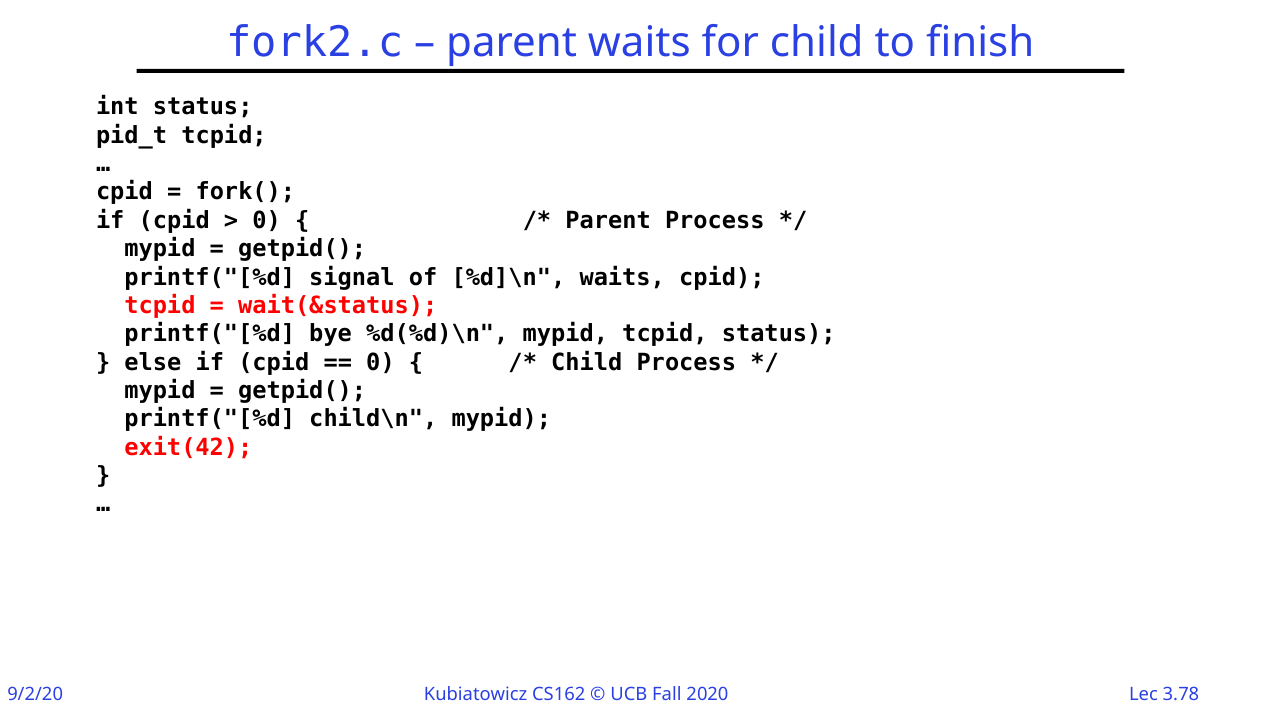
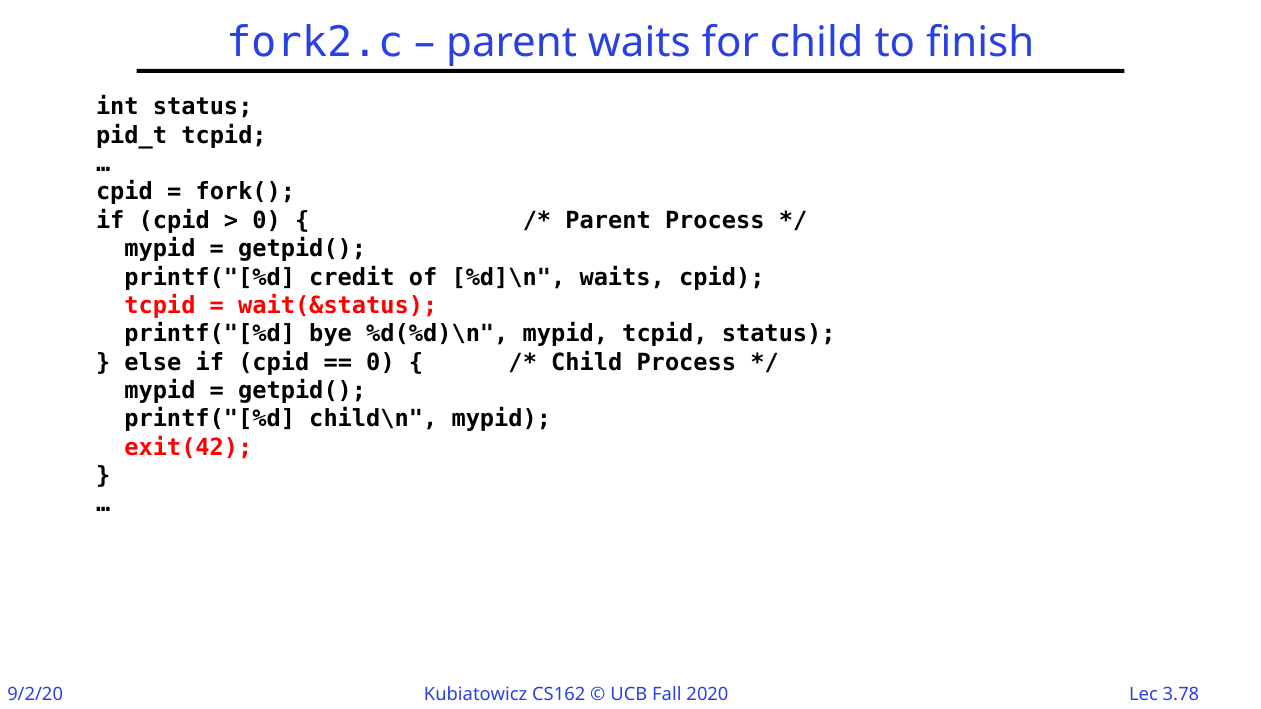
signal: signal -> credit
